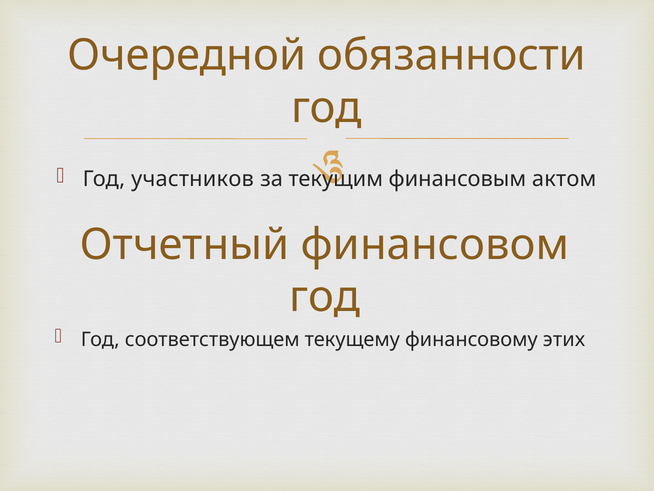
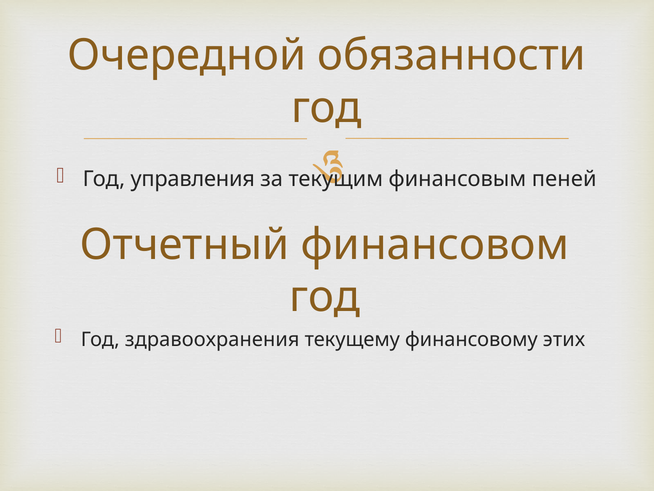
участников: участников -> управления
актом: актом -> пеней
соответствующем: соответствующем -> здравоохранения
